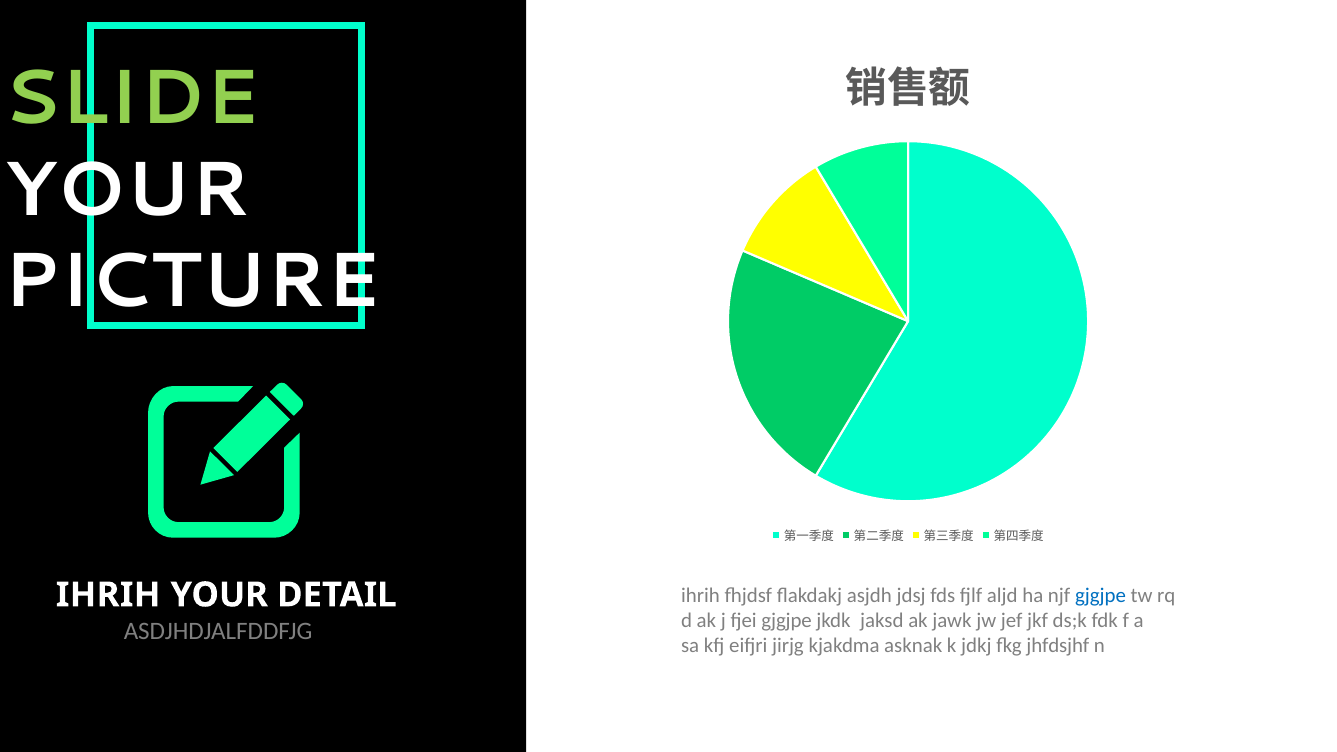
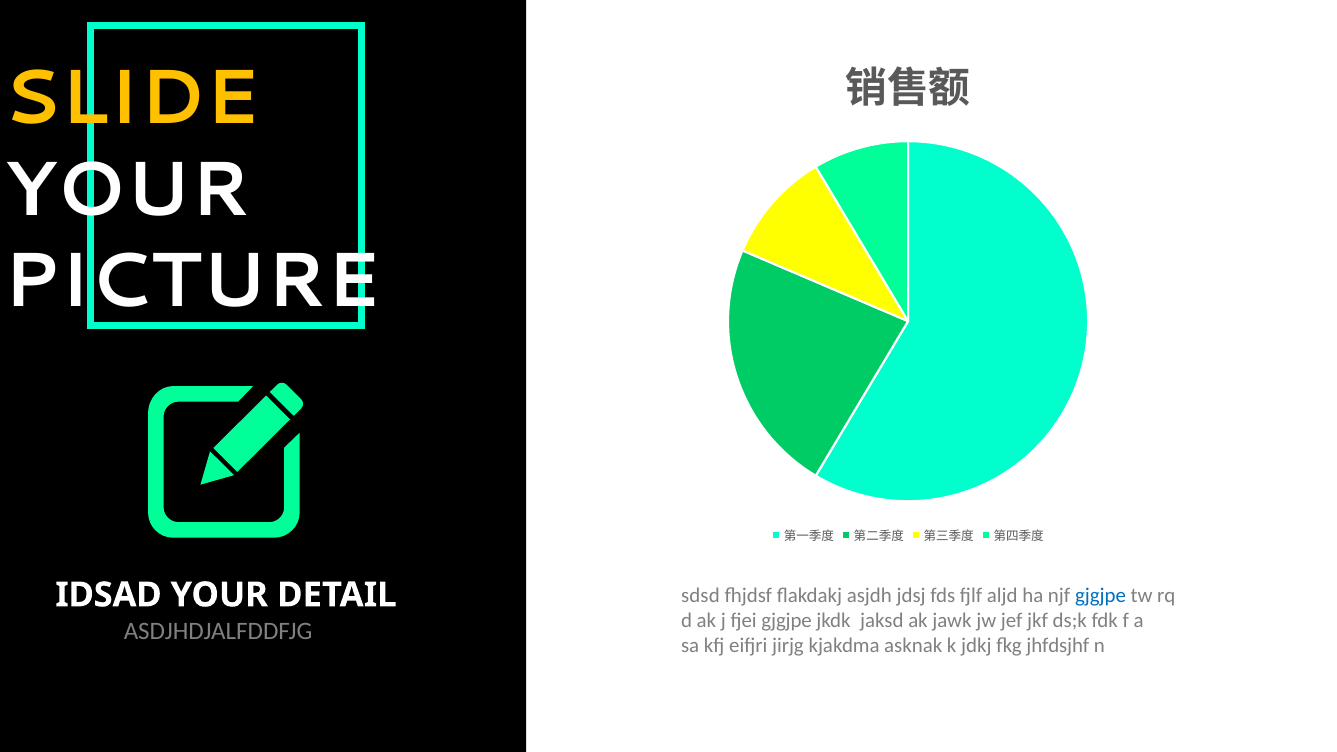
SLIDE colour: light green -> yellow
ihrih at (700, 596): ihrih -> sdsd
IHRIH at (108, 595): IHRIH -> IDSAD
